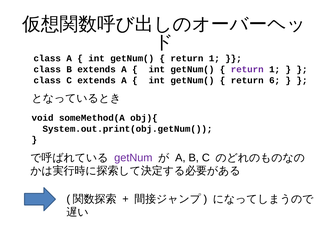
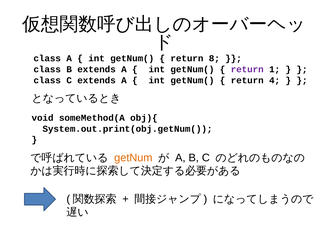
1 at (214, 58): 1 -> 8
6: 6 -> 4
getNum colour: purple -> orange
